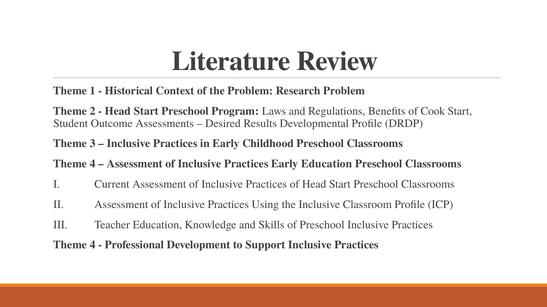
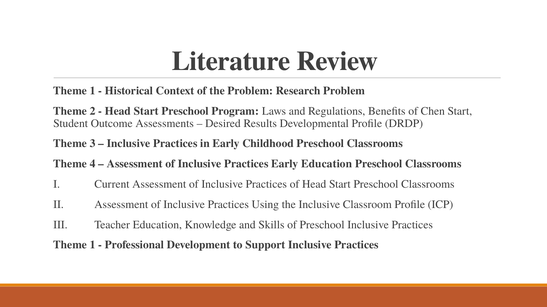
Cook: Cook -> Chen
4 at (93, 245): 4 -> 1
